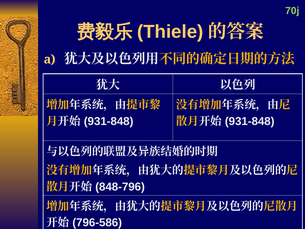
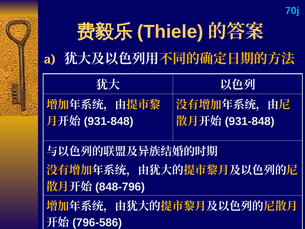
70j colour: light green -> light blue
